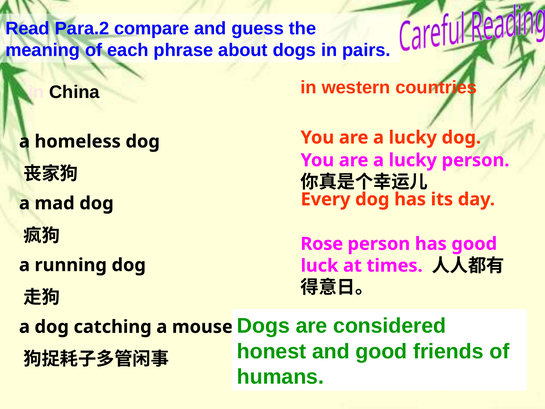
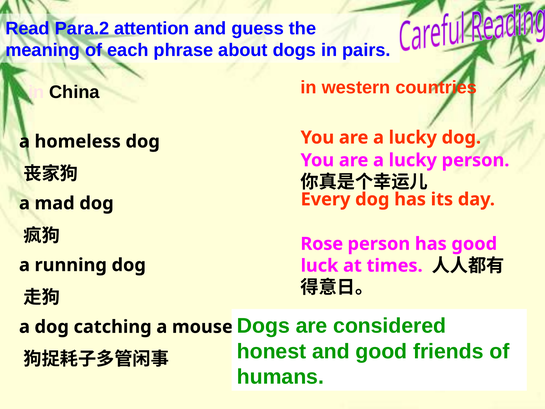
compare: compare -> attention
